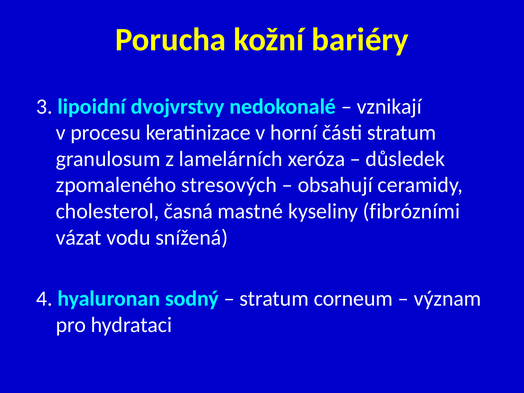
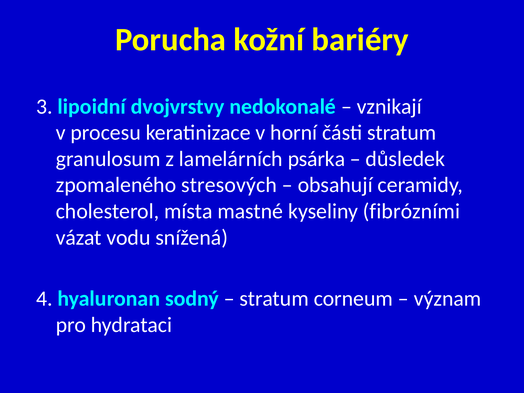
xeróza: xeróza -> psárka
časná: časná -> místa
